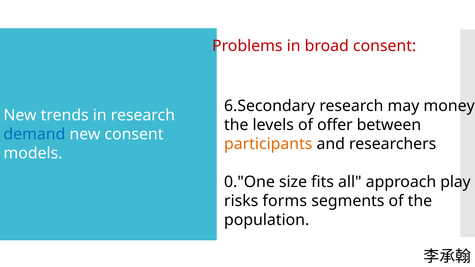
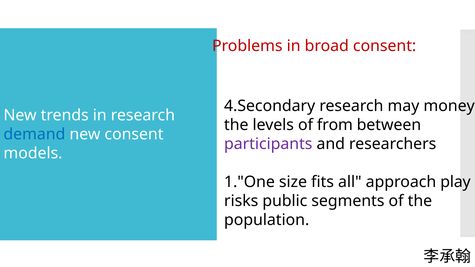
6.Secondary: 6.Secondary -> 4.Secondary
offer: offer -> from
participants colour: orange -> purple
0."One: 0."One -> 1."One
forms: forms -> public
